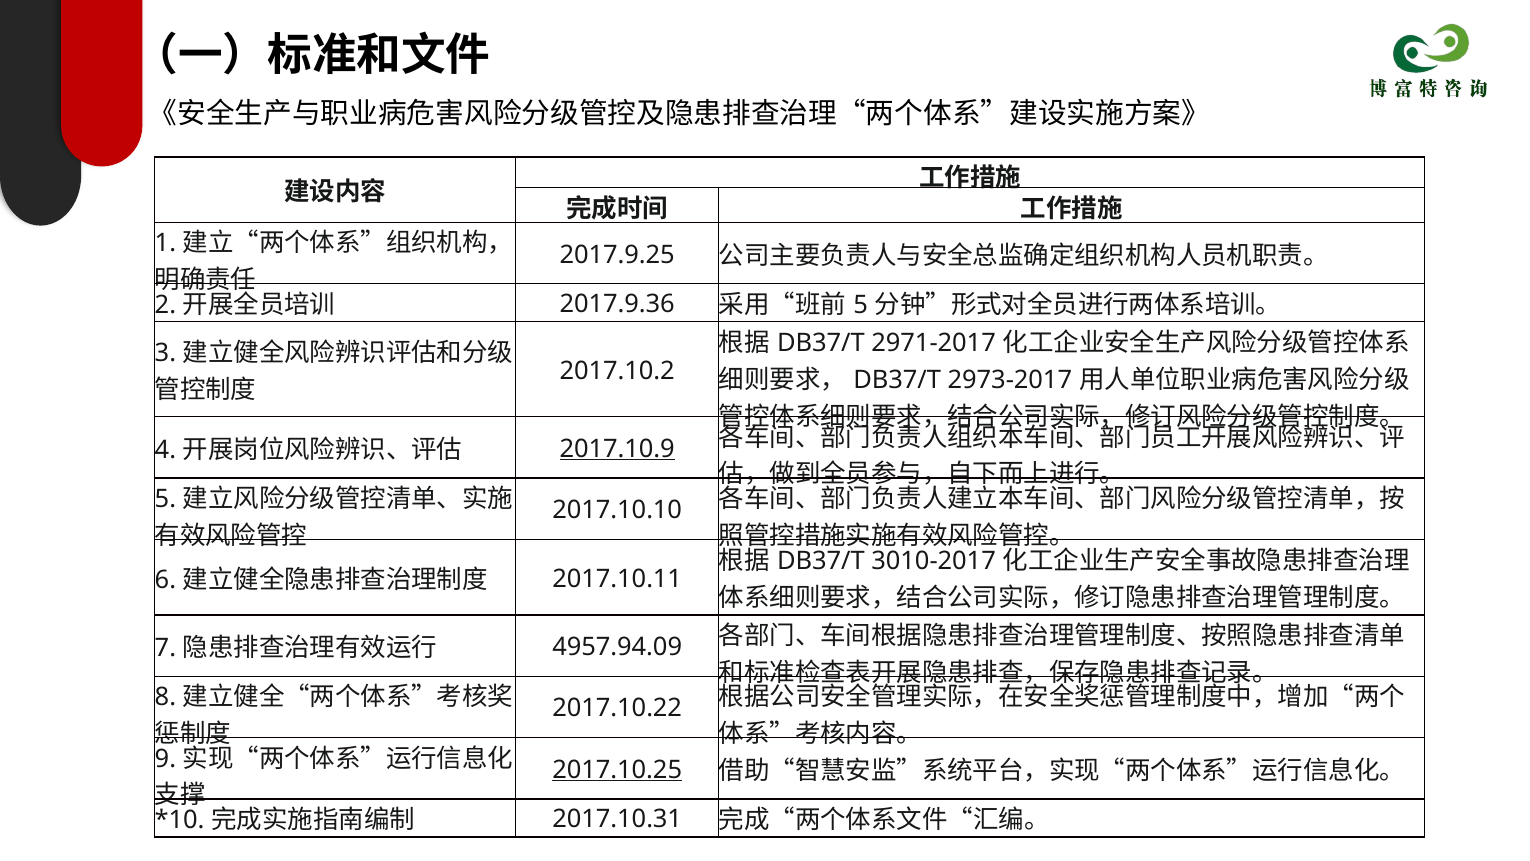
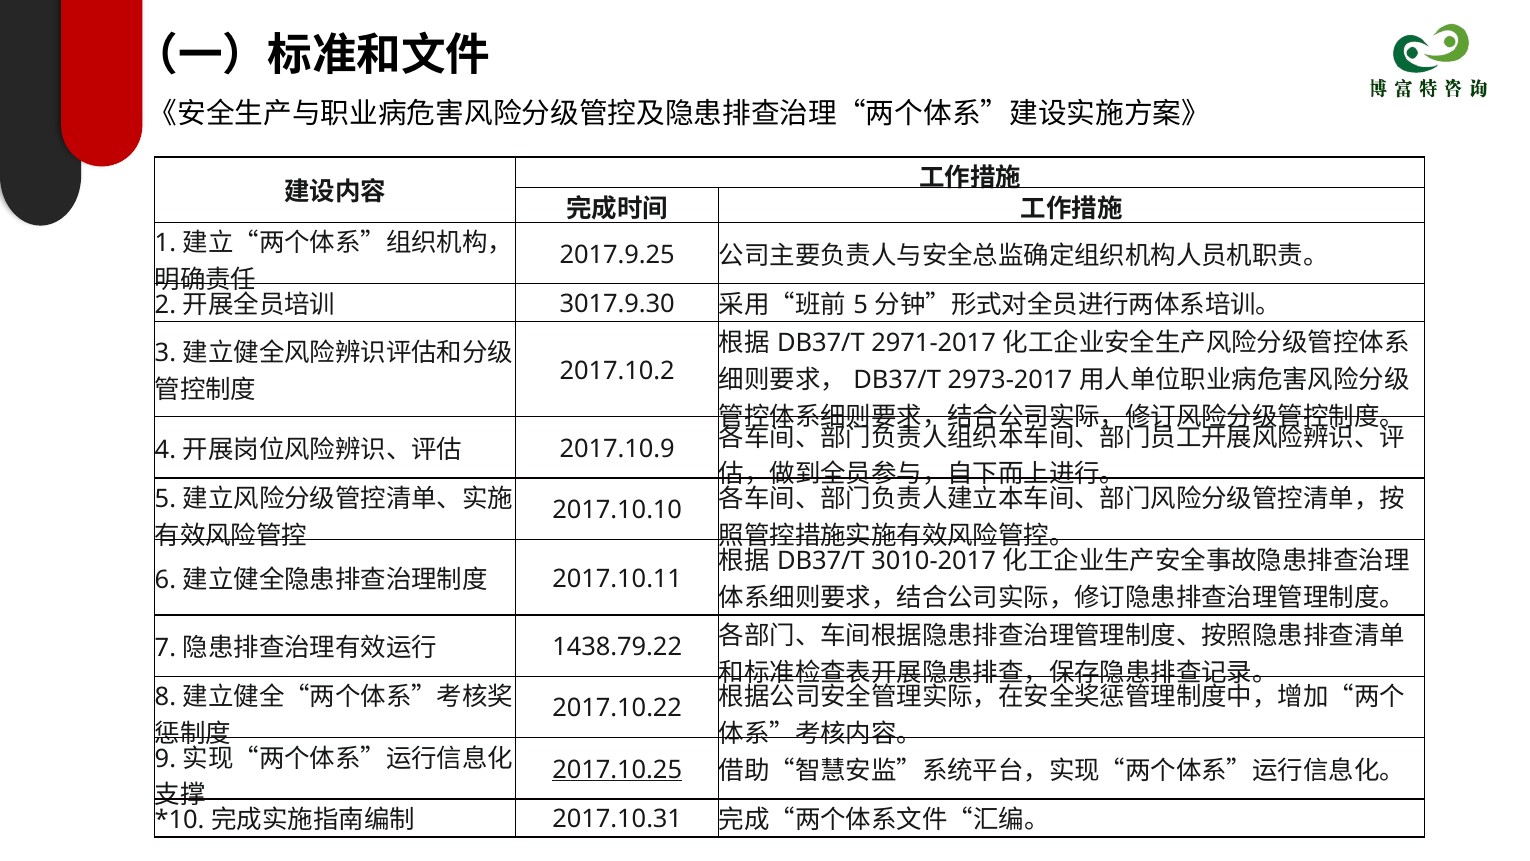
2017.9.36: 2017.9.36 -> 3017.9.30
2017.10.9 underline: present -> none
4957.94.09: 4957.94.09 -> 1438.79.22
